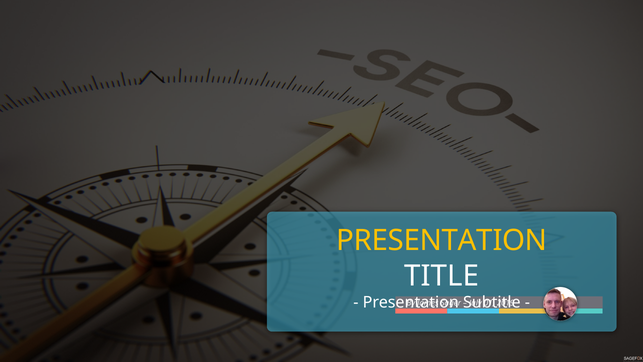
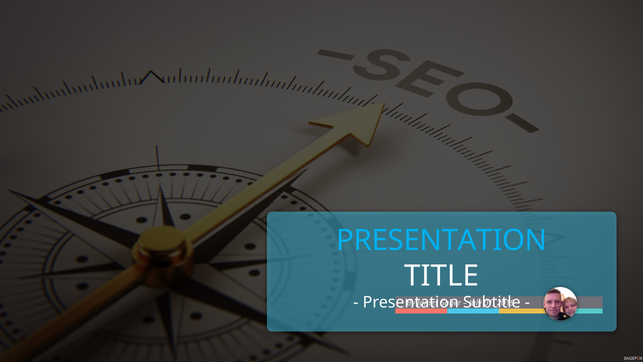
PRESENTATION at (442, 240) colour: yellow -> light blue
